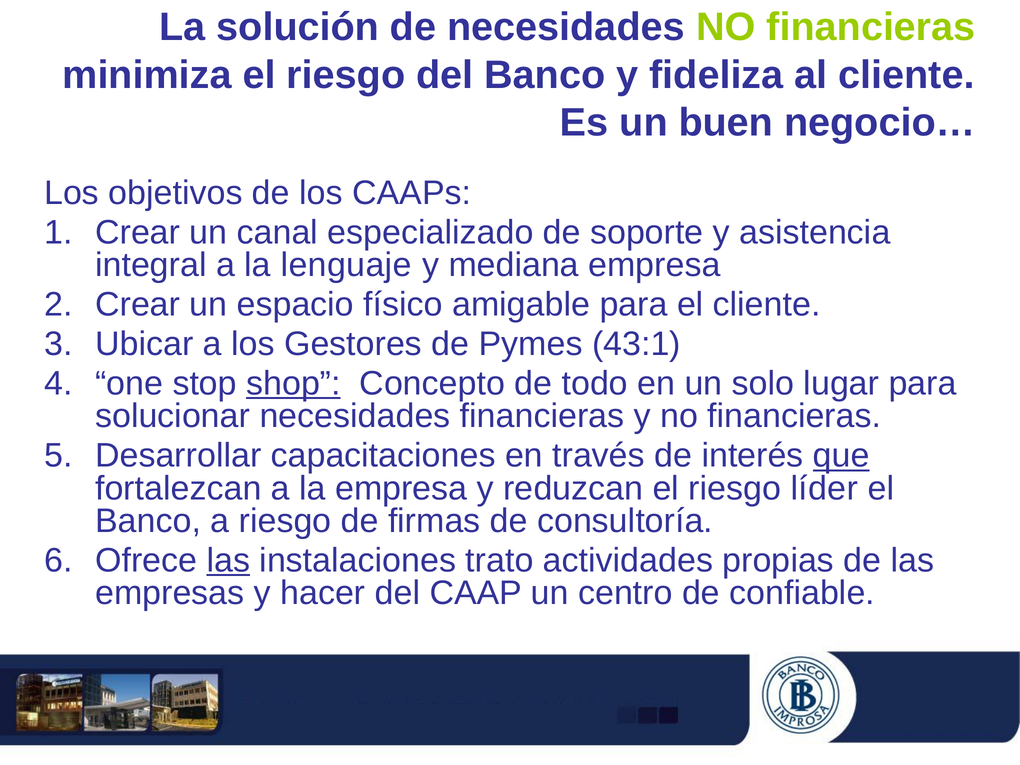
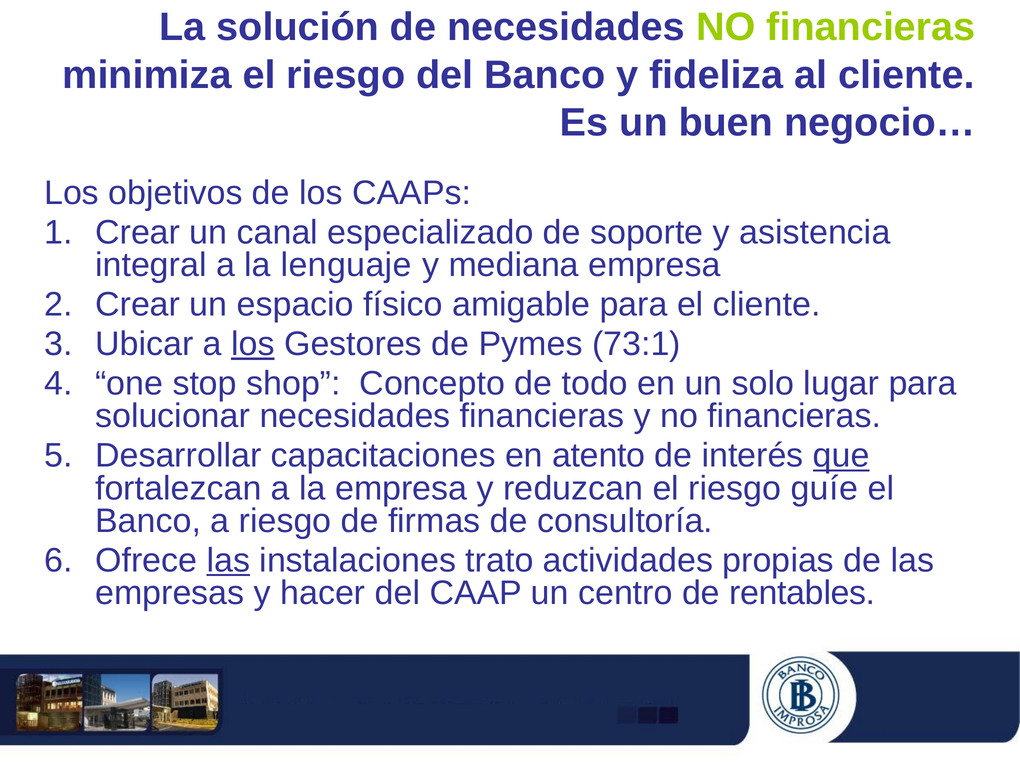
los at (253, 344) underline: none -> present
43:1: 43:1 -> 73:1
shop underline: present -> none
través: través -> atento
líder: líder -> guíe
confiable: confiable -> rentables
